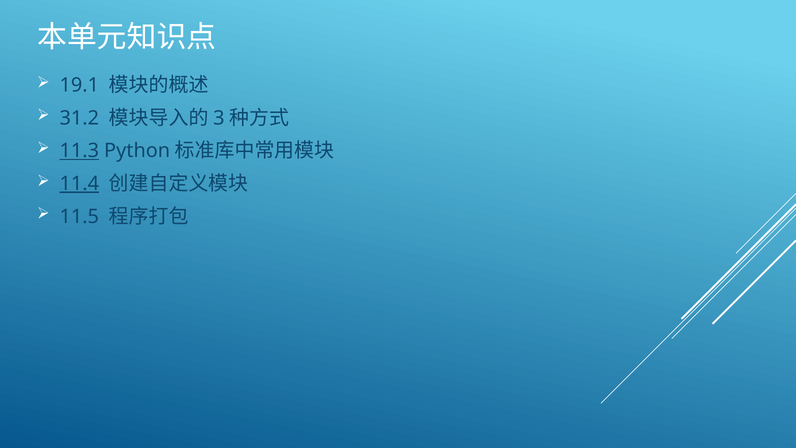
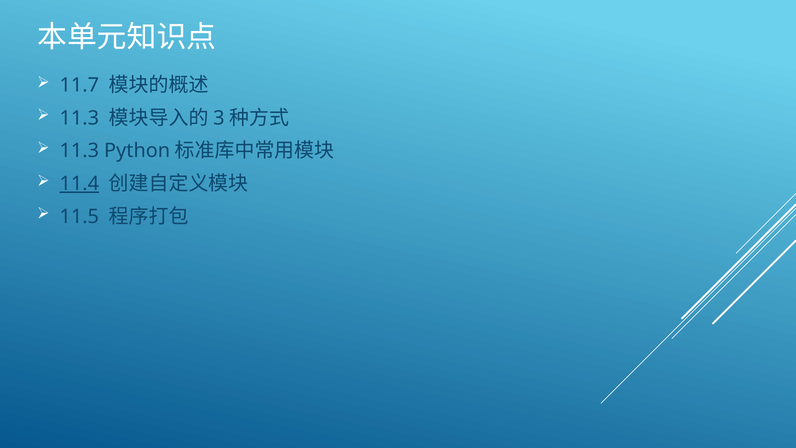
19.1: 19.1 -> 11.7
31.2 at (79, 118): 31.2 -> 11.3
11.3 at (79, 151) underline: present -> none
